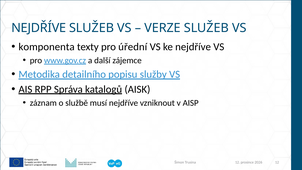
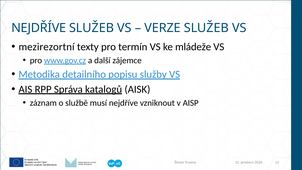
komponenta: komponenta -> mezirezortní
úřední: úřední -> termín
ke nejdříve: nejdříve -> mládeže
